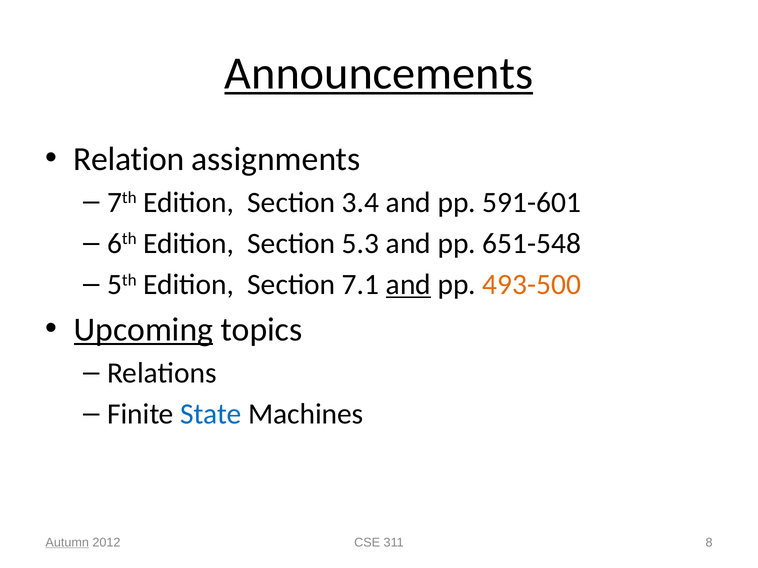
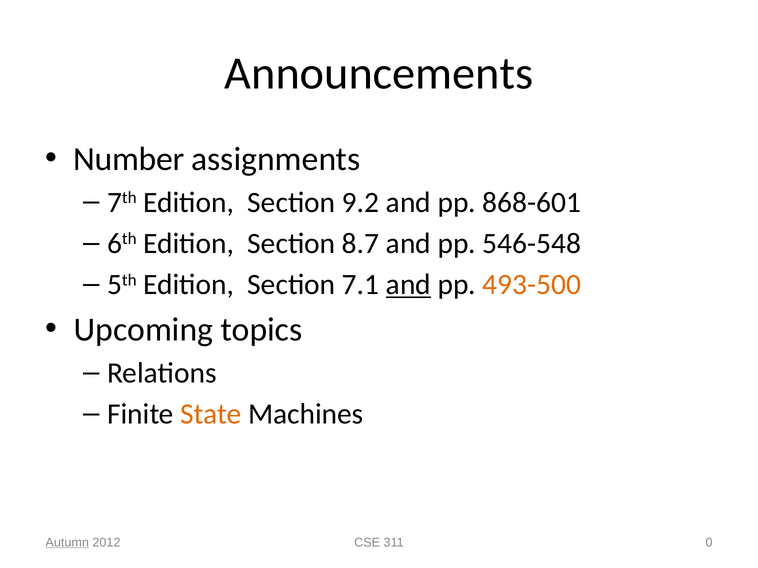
Announcements underline: present -> none
Relation: Relation -> Number
3.4: 3.4 -> 9.2
591-601: 591-601 -> 868-601
5.3: 5.3 -> 8.7
651-548: 651-548 -> 546-548
Upcoming underline: present -> none
State colour: blue -> orange
8: 8 -> 0
